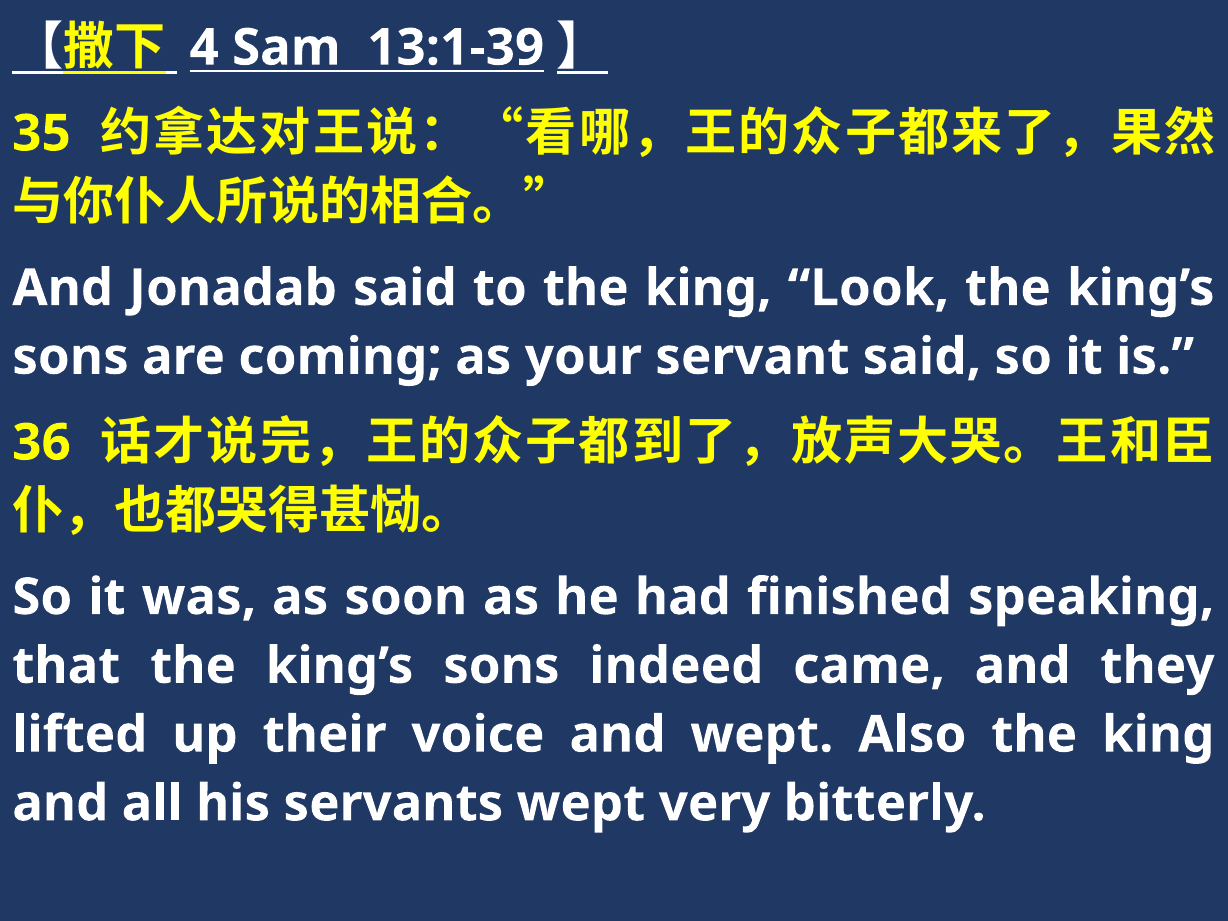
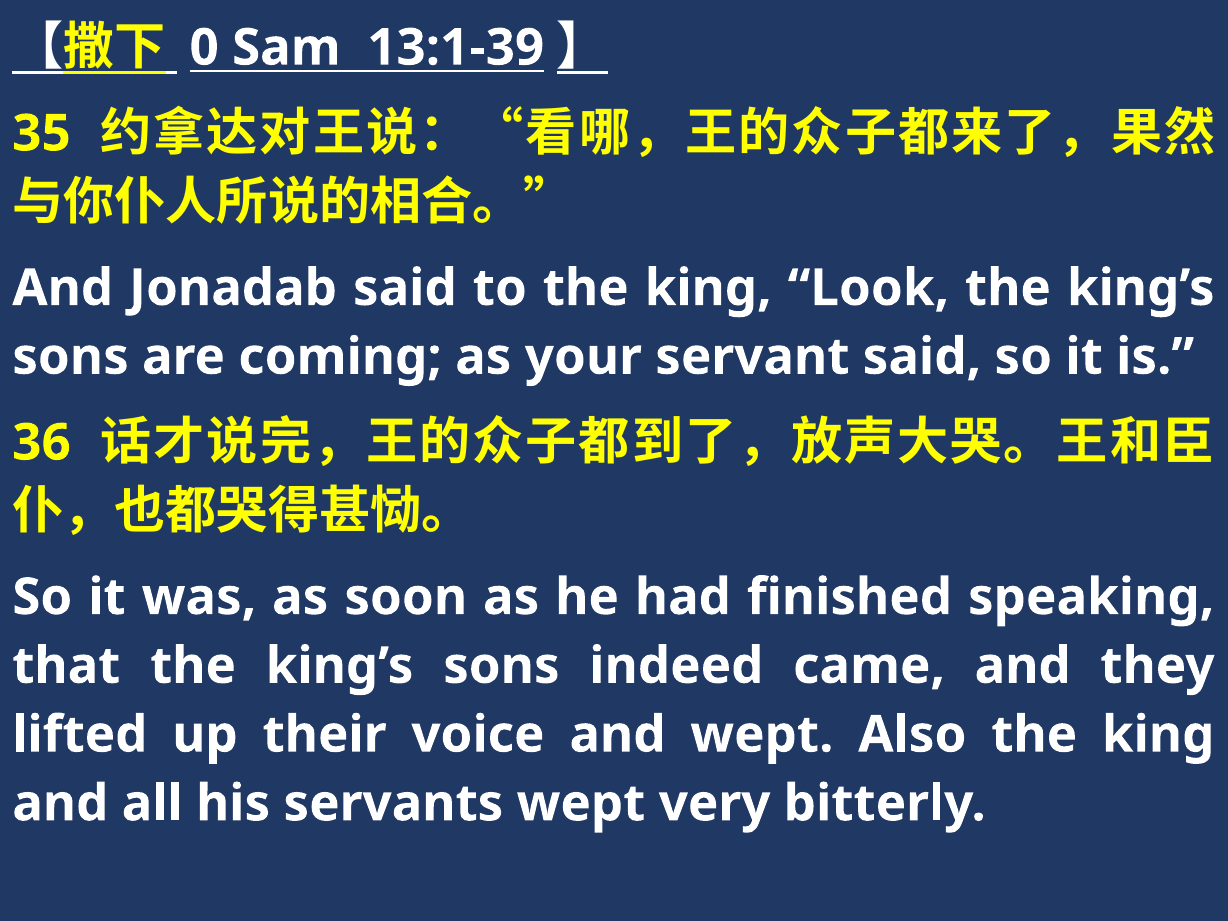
4: 4 -> 0
